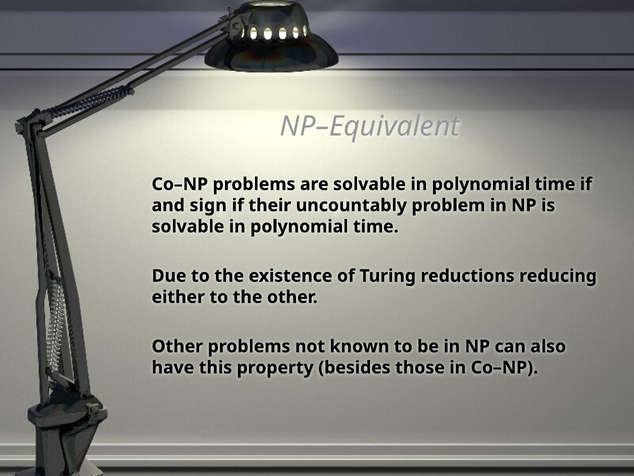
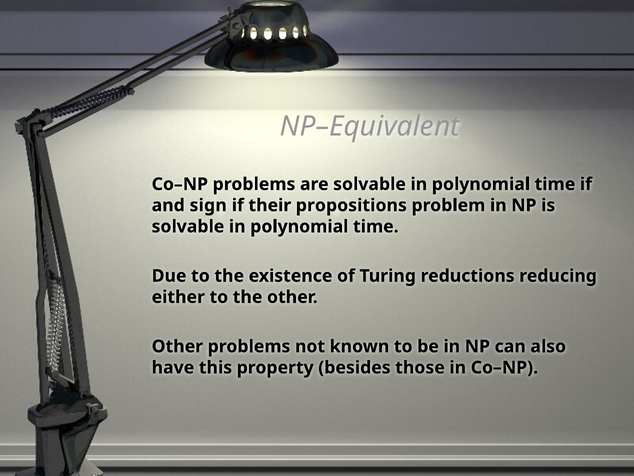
uncountably: uncountably -> propositions
